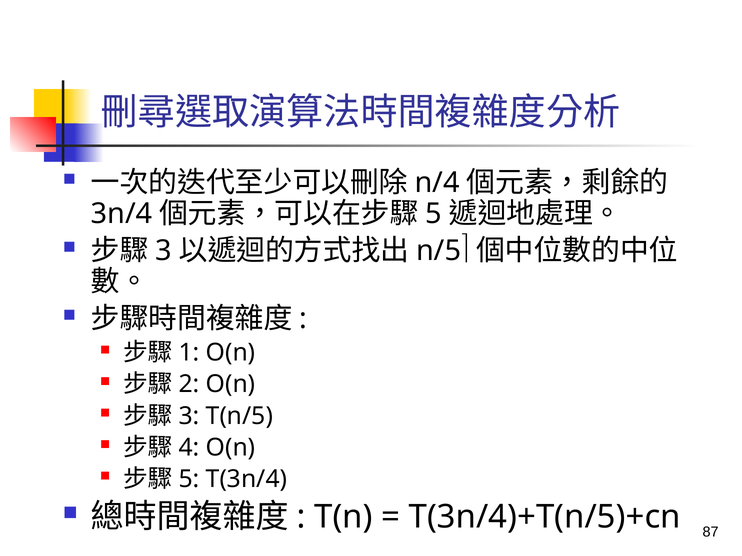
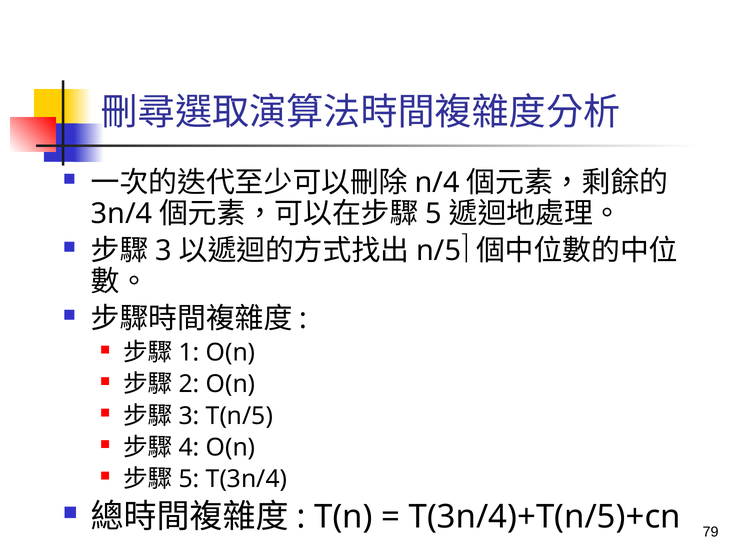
87: 87 -> 79
